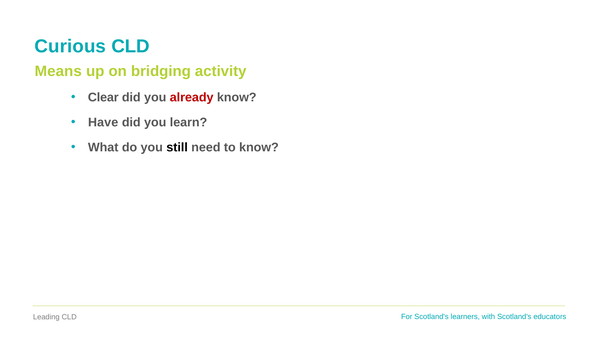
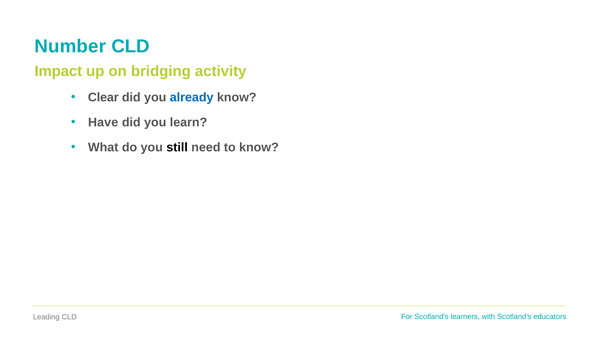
Curious: Curious -> Number
Means: Means -> Impact
already colour: red -> blue
